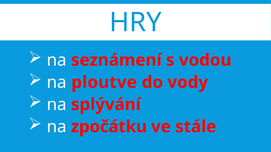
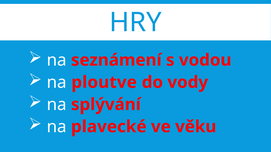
zpočátku: zpočátku -> plavecké
stále: stále -> věku
